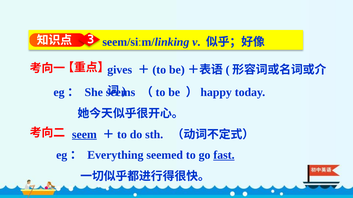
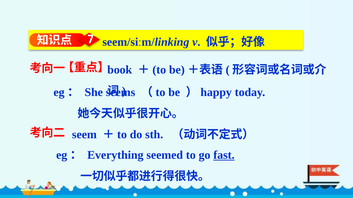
3: 3 -> 7
gives: gives -> book
seem underline: present -> none
